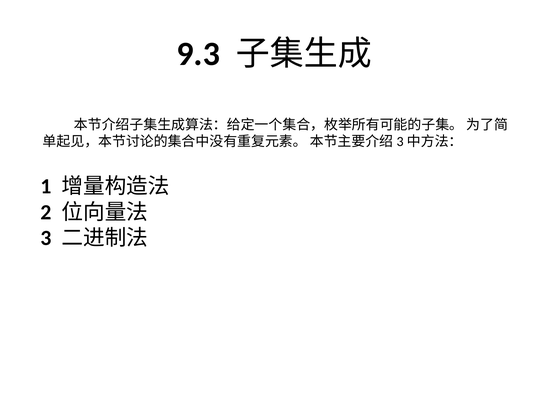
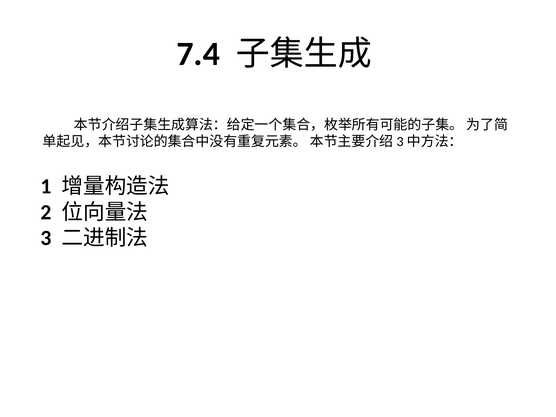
9.3: 9.3 -> 7.4
